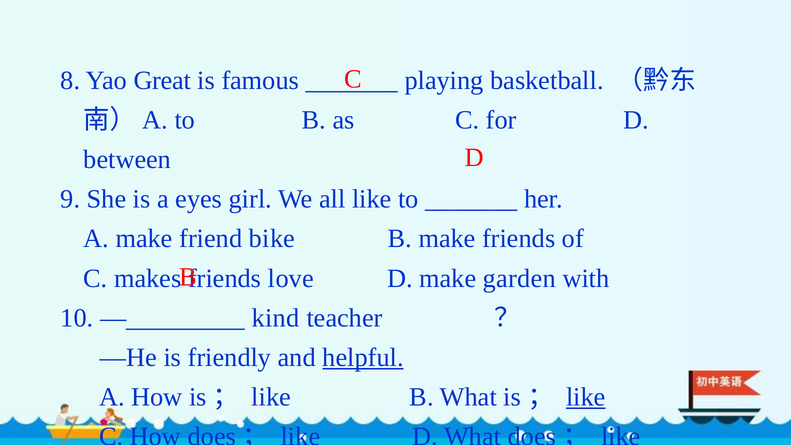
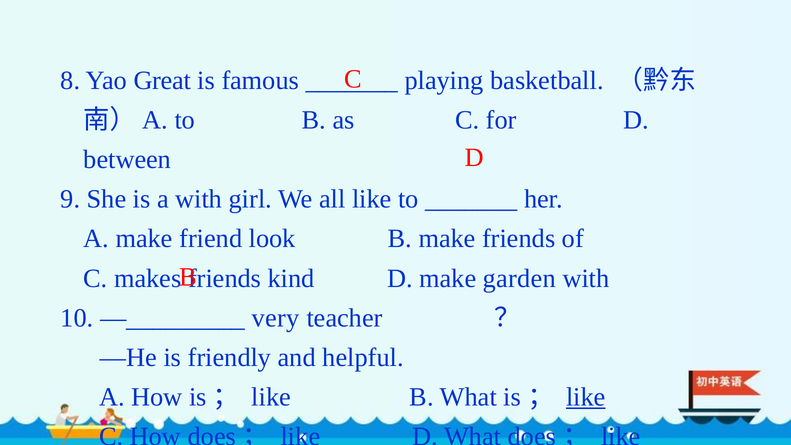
a eyes: eyes -> with
bike: bike -> look
love: love -> kind
kind: kind -> very
helpful underline: present -> none
